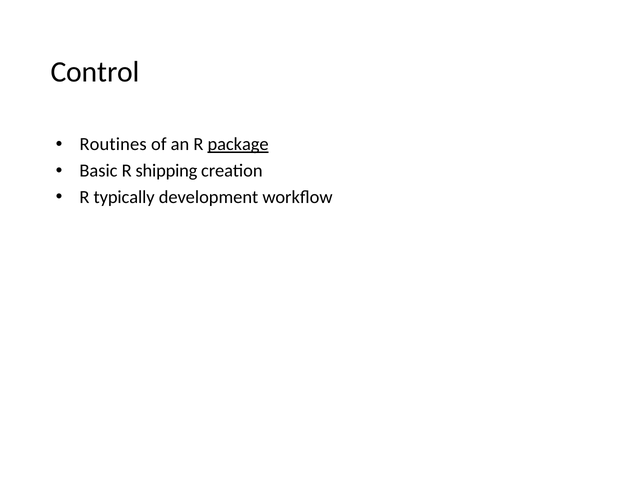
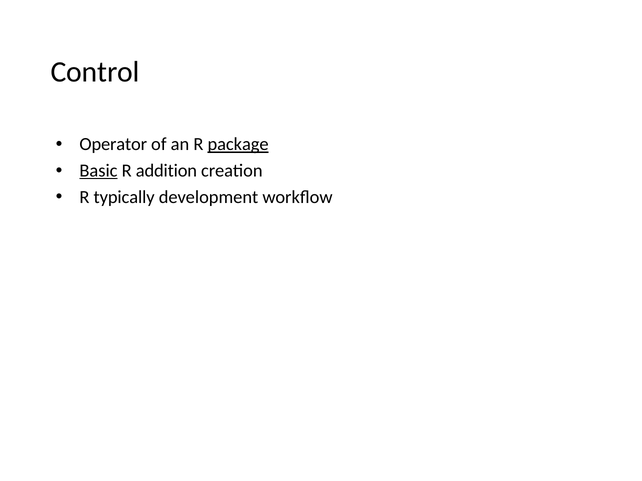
Routines: Routines -> Operator
Basic underline: none -> present
shipping: shipping -> addition
